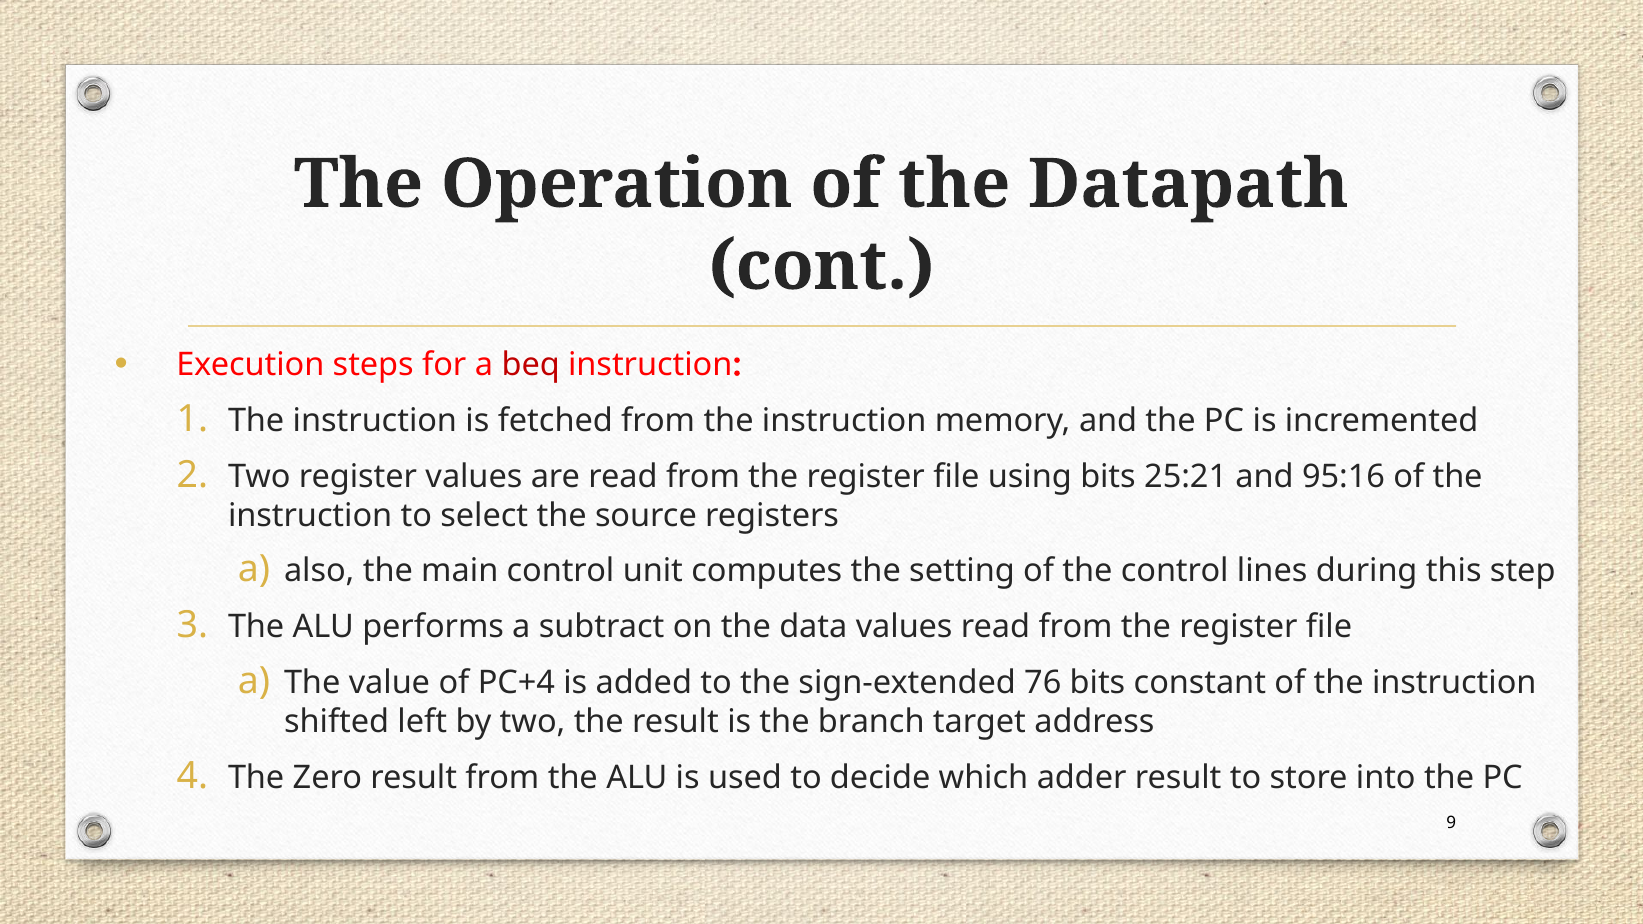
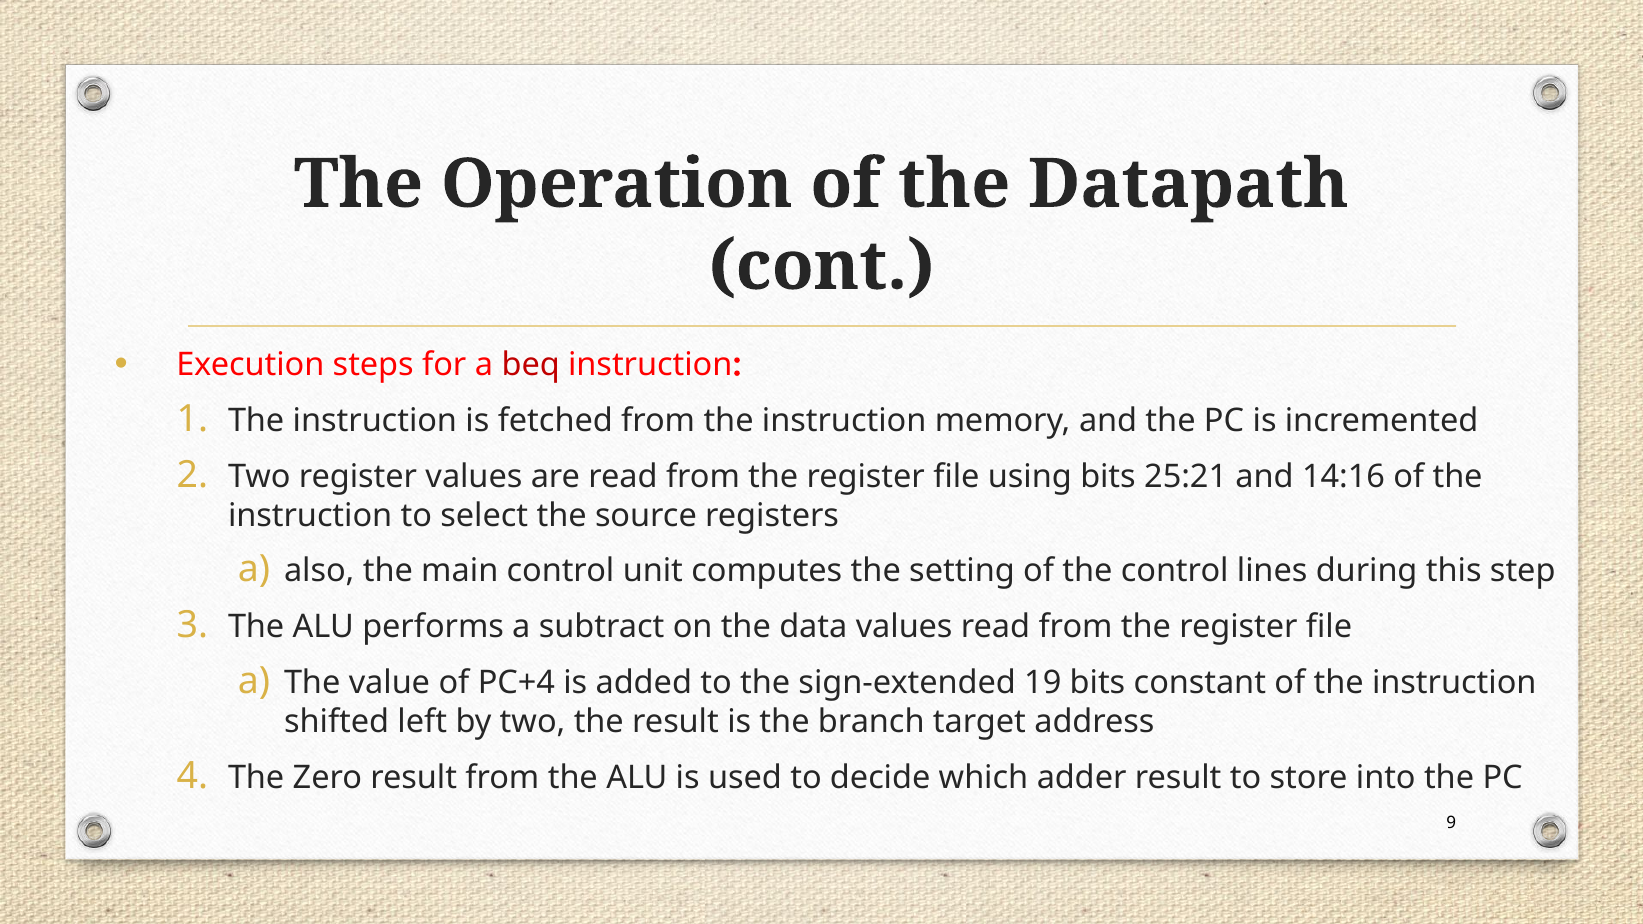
95:16: 95:16 -> 14:16
76: 76 -> 19
